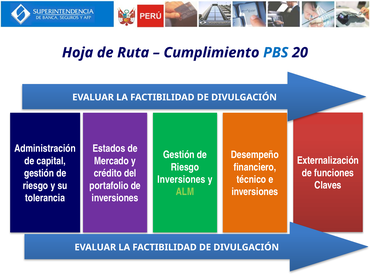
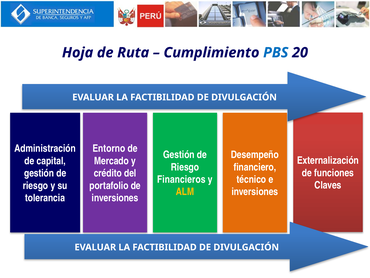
Estados: Estados -> Entorno
Inversiones at (181, 179): Inversiones -> Financieros
ALM colour: light green -> yellow
